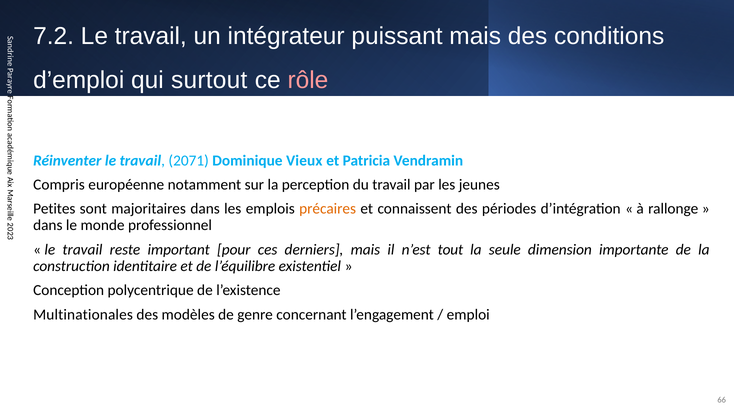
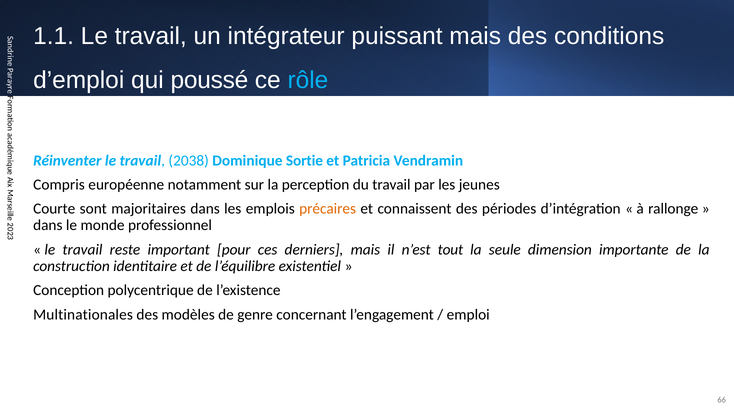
7.2: 7.2 -> 1.1
surtout: surtout -> poussé
rôle colour: pink -> light blue
2071: 2071 -> 2038
Vieux: Vieux -> Sortie
Petites: Petites -> Courte
